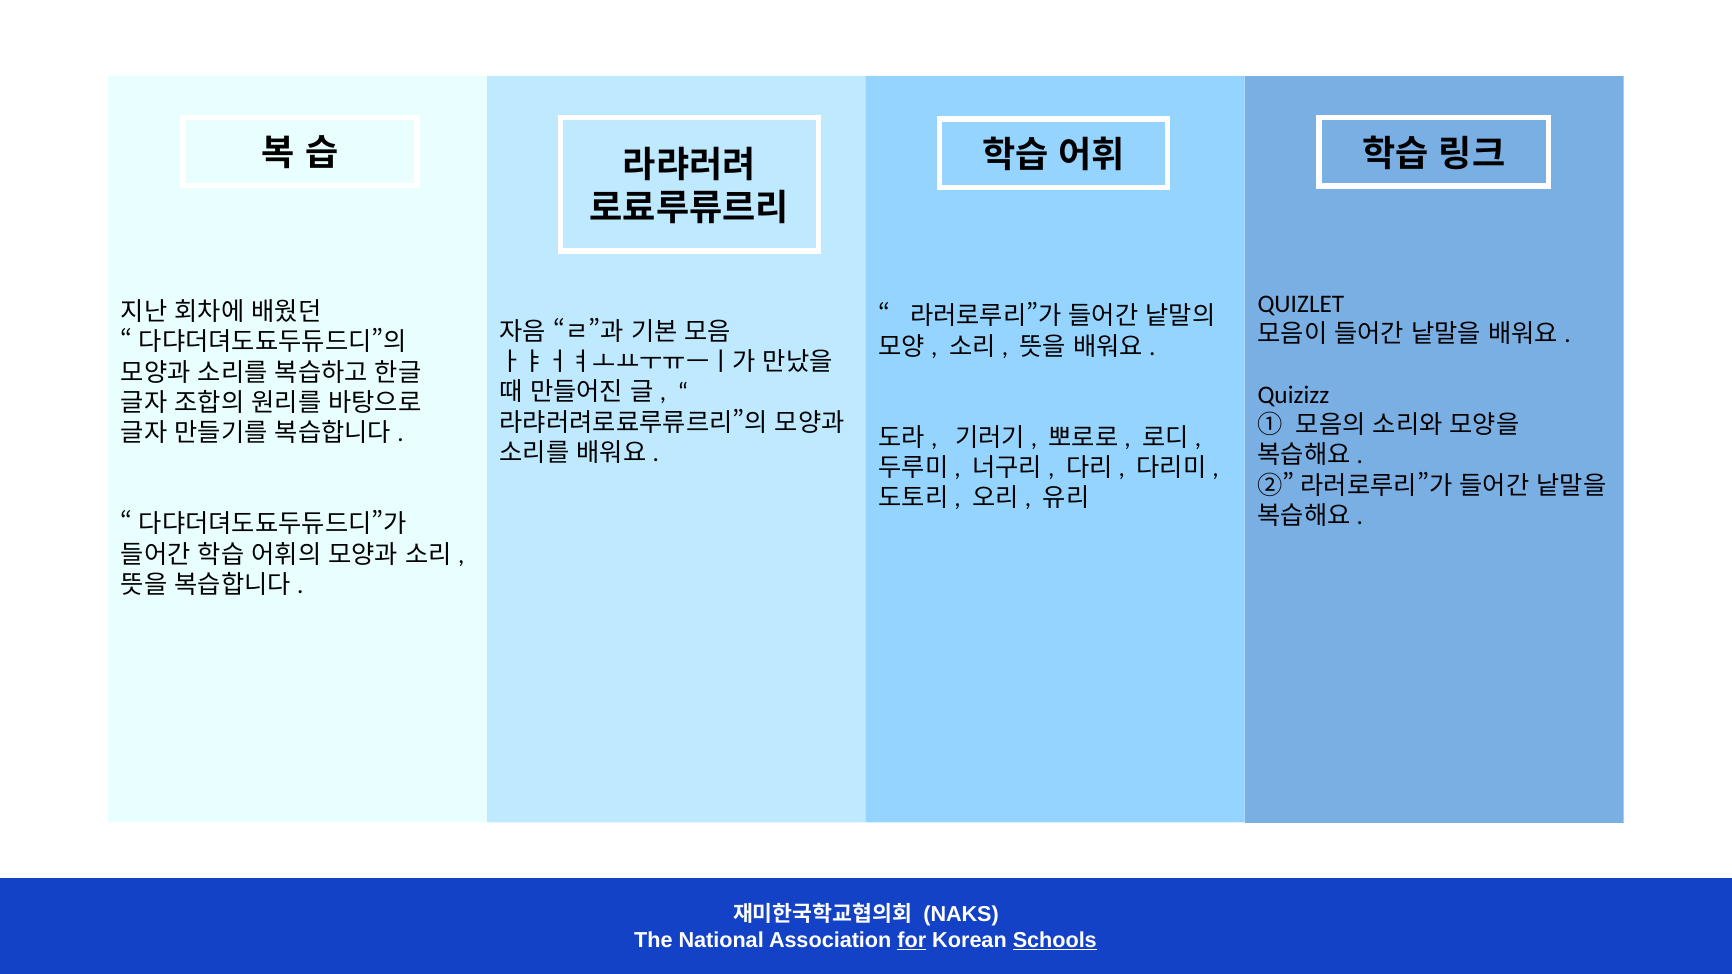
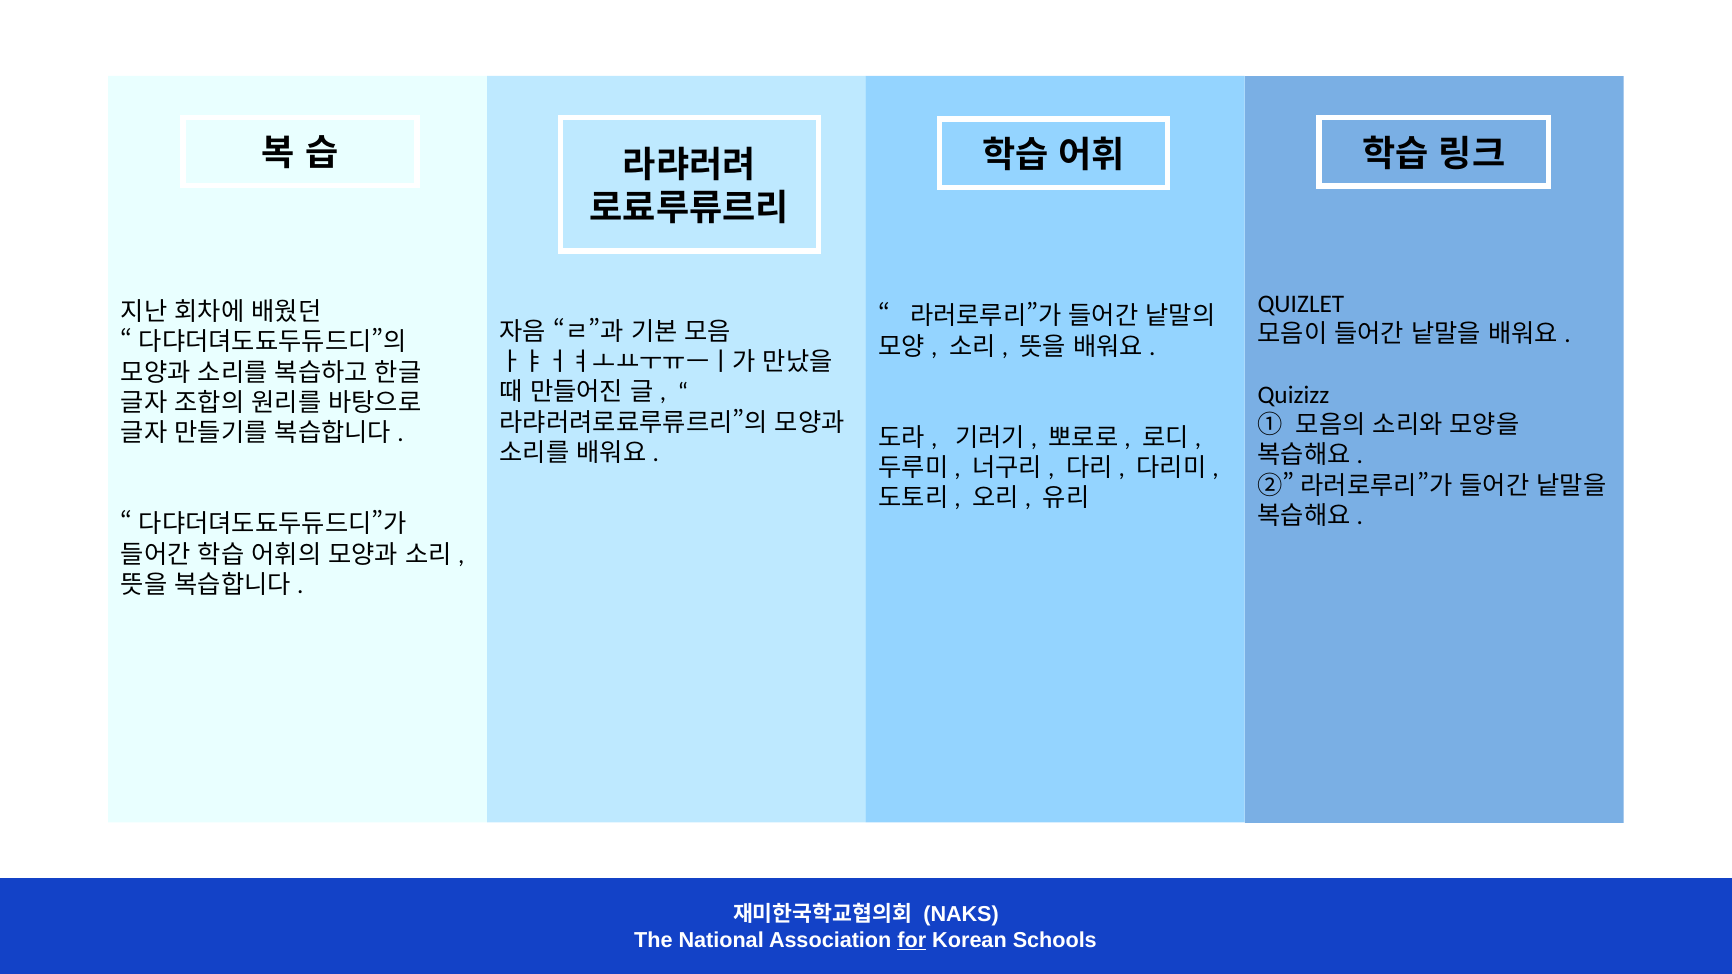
Schools underline: present -> none
